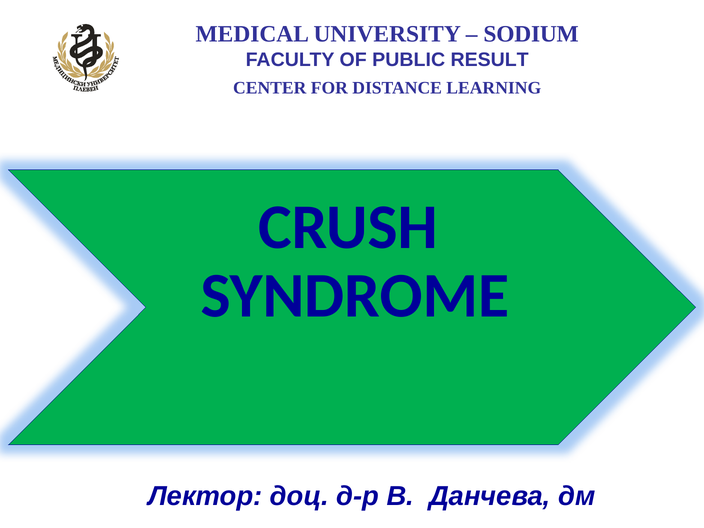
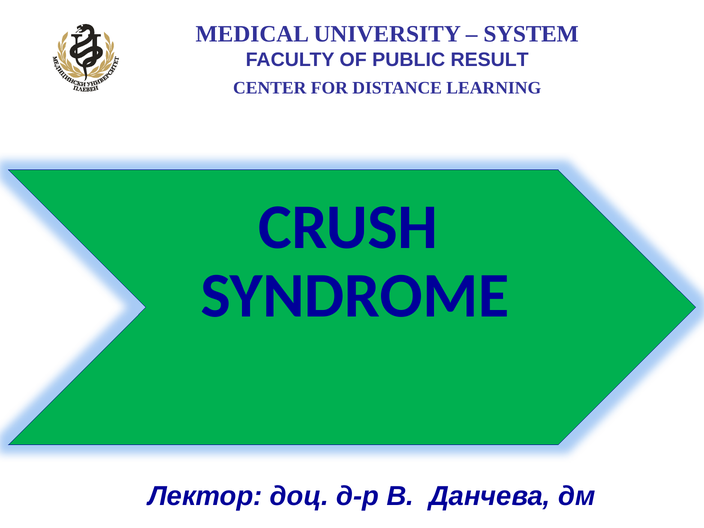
SODIUM: SODIUM -> SYSTEM
